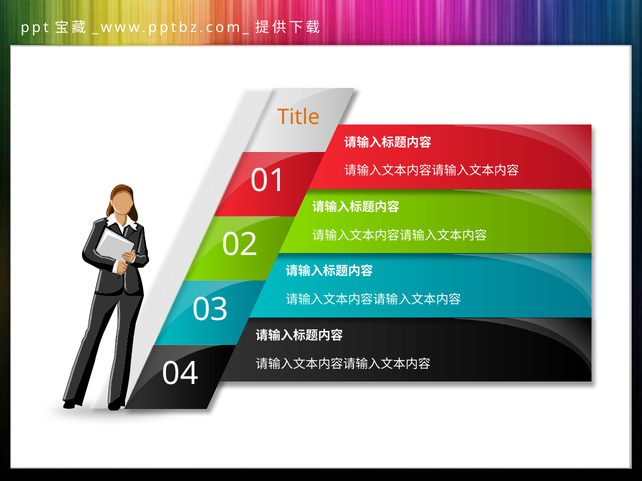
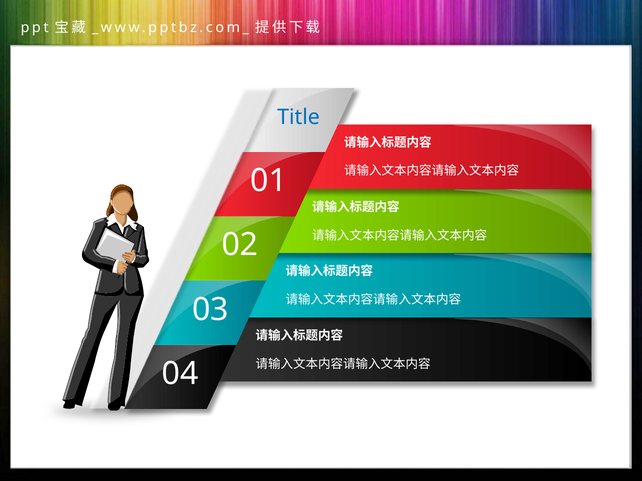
Title colour: orange -> blue
